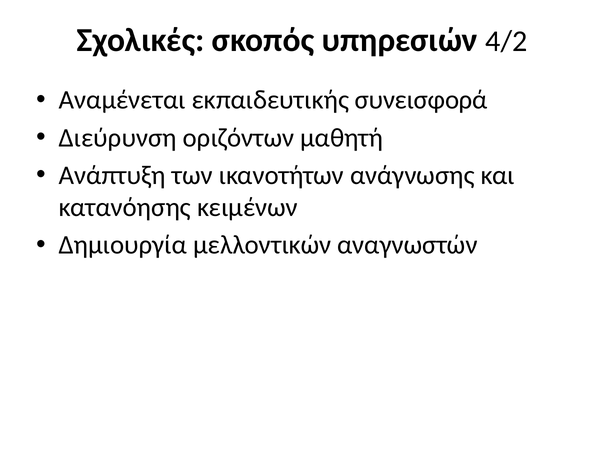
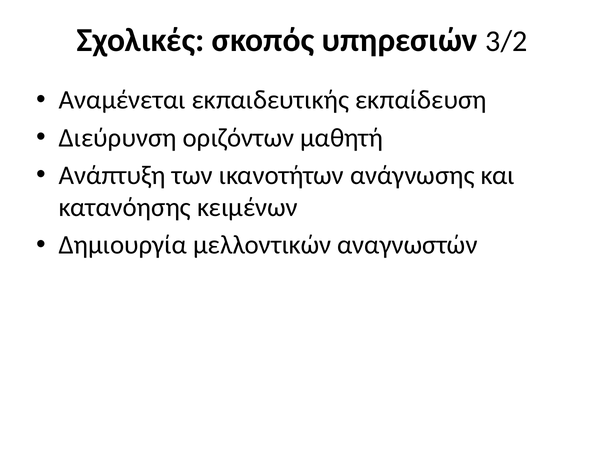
4/2: 4/2 -> 3/2
συνεισφορά: συνεισφορά -> εκπαίδευση
